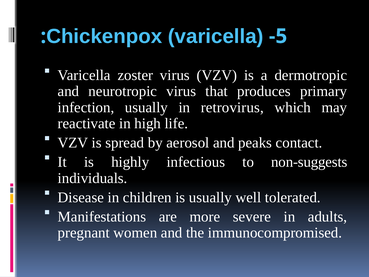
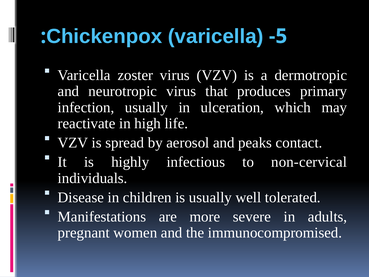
retrovirus: retrovirus -> ulceration
non-suggests: non-suggests -> non-cervical
